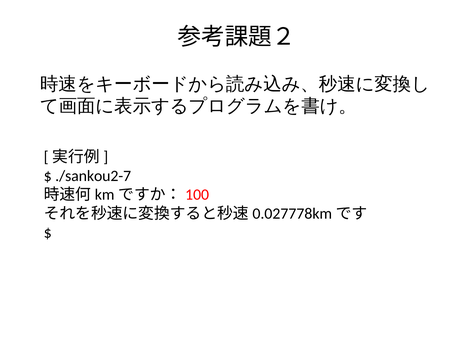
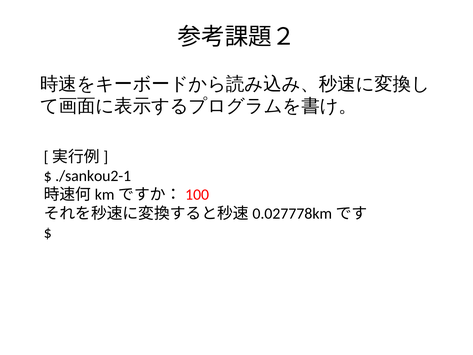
./sankou2-7: ./sankou2-7 -> ./sankou2-1
